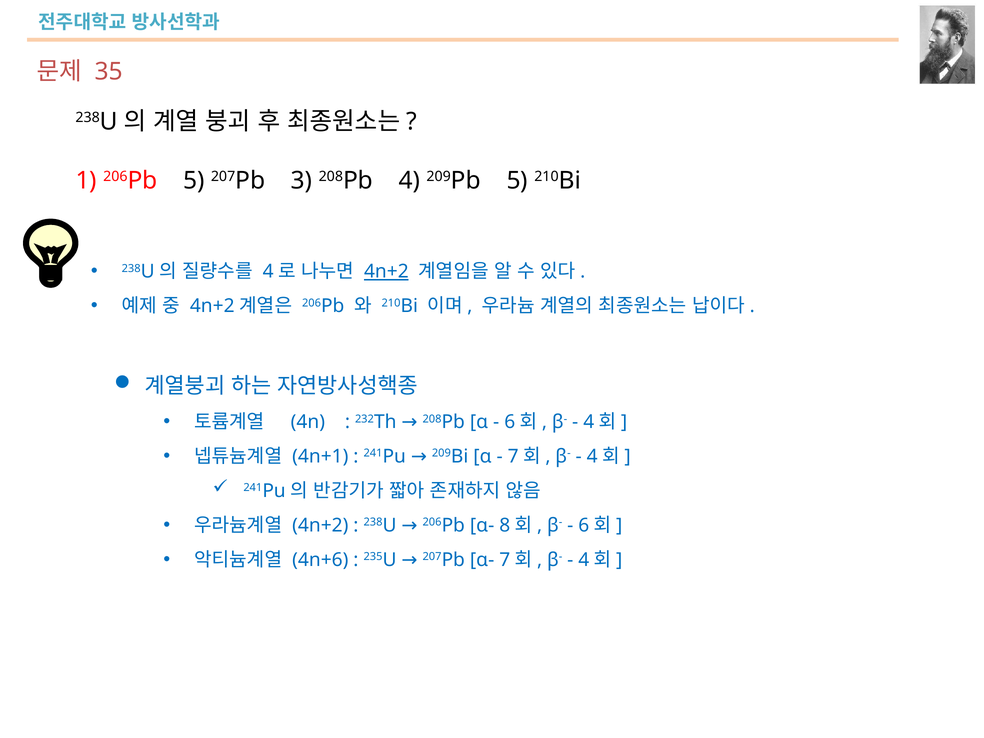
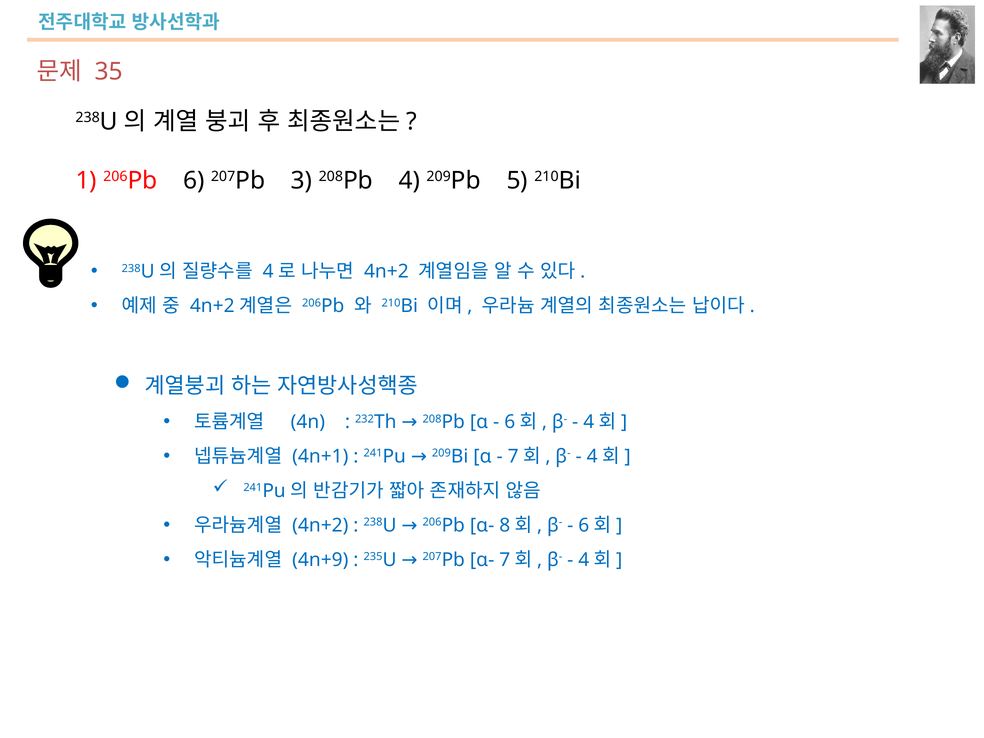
206Pb 5: 5 -> 6
4n+2 at (386, 271) underline: present -> none
4n+6: 4n+6 -> 4n+9
